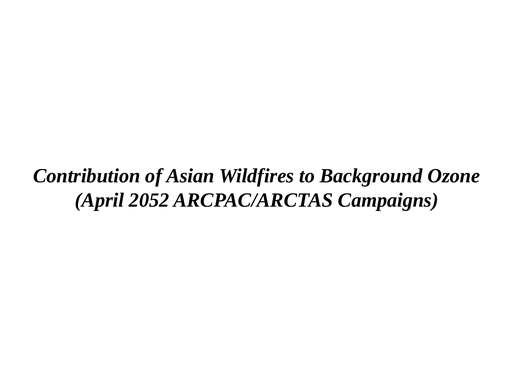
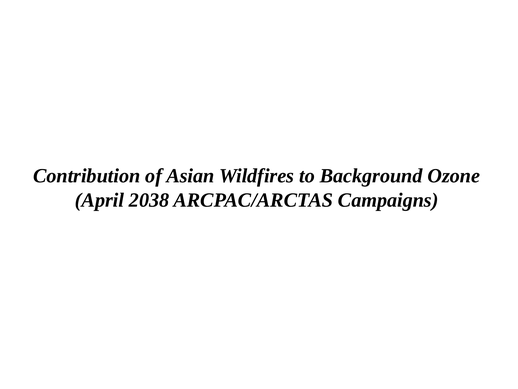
2052: 2052 -> 2038
